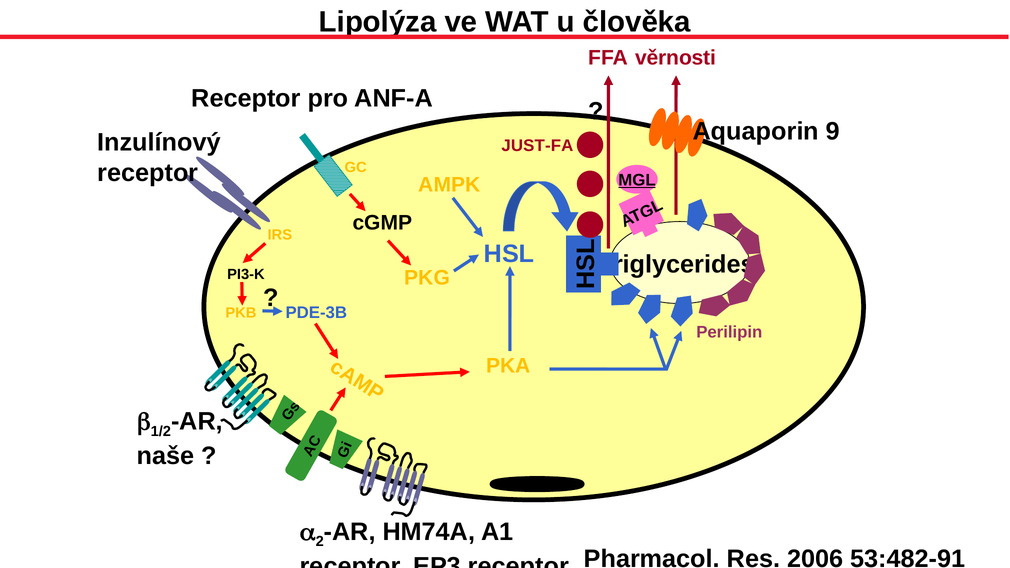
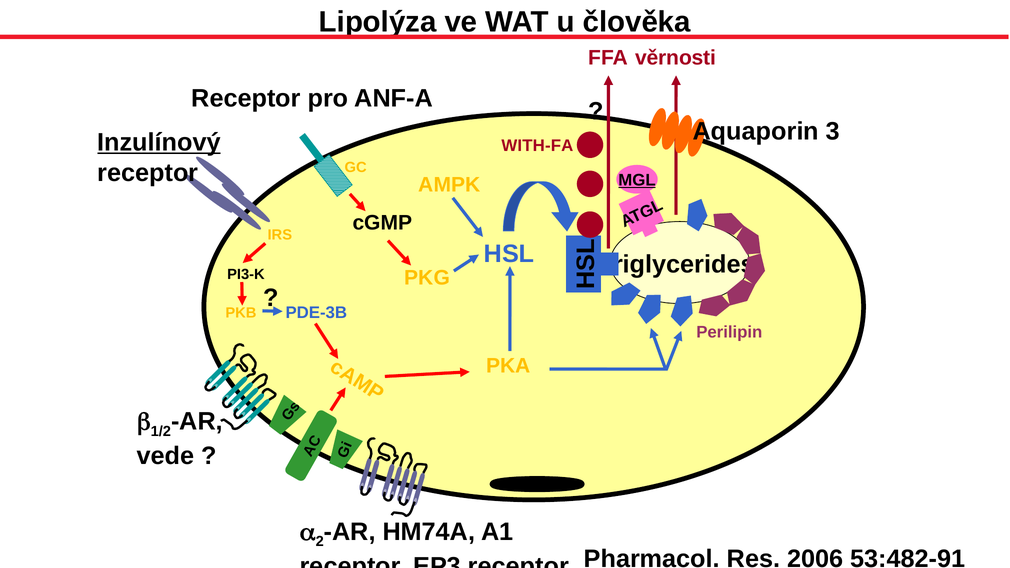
9: 9 -> 3
Inzulínový underline: none -> present
JUST-FA: JUST-FA -> WITH-FA
naše: naše -> vede
